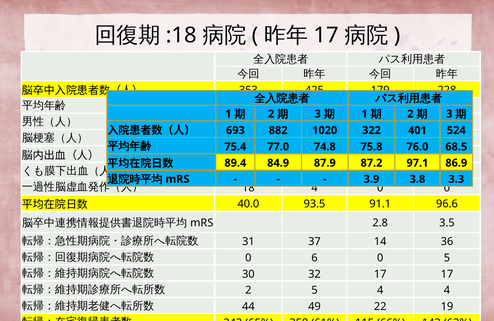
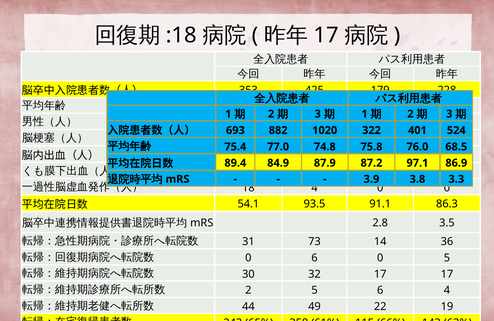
40.0: 40.0 -> 54.1
96.6: 96.6 -> 86.3
37: 37 -> 73
5 4: 4 -> 6
